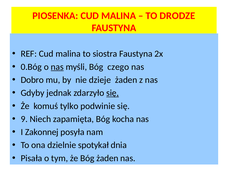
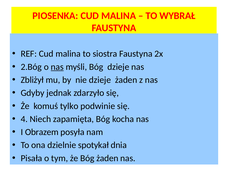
DRODZE: DRODZE -> WYBRAŁ
0.Bóg: 0.Bóg -> 2.Bóg
Bóg czego: czego -> dzieje
Dobro: Dobro -> Zbliżył
się at (113, 93) underline: present -> none
9: 9 -> 4
Zakonnej: Zakonnej -> Obrazem
